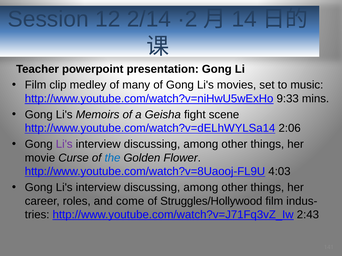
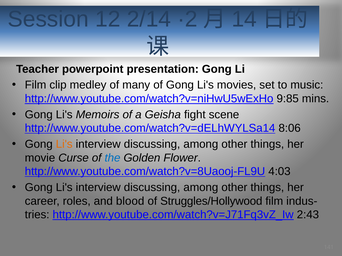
9:33: 9:33 -> 9:85
2:06: 2:06 -> 8:06
Li's at (64, 144) colour: purple -> orange
come: come -> blood
